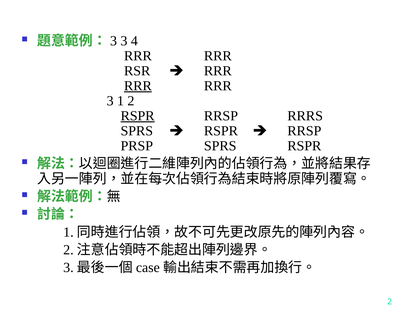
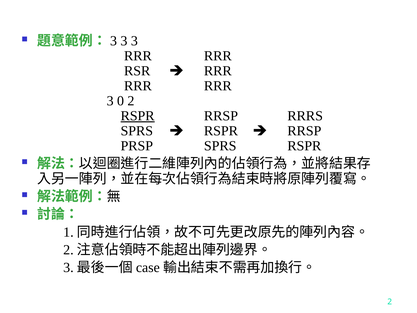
3 4: 4 -> 3
RRR at (138, 86) underline: present -> none
1: 1 -> 0
